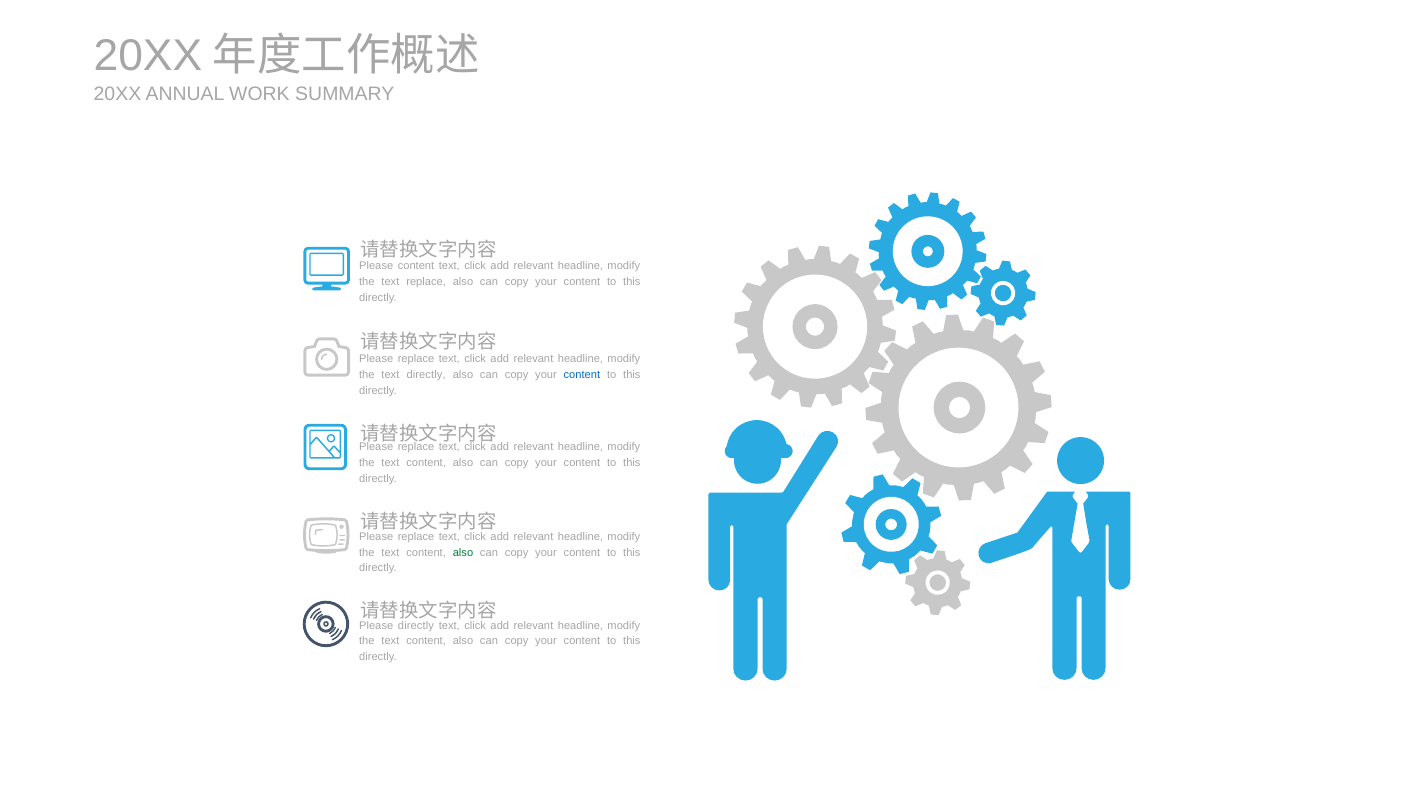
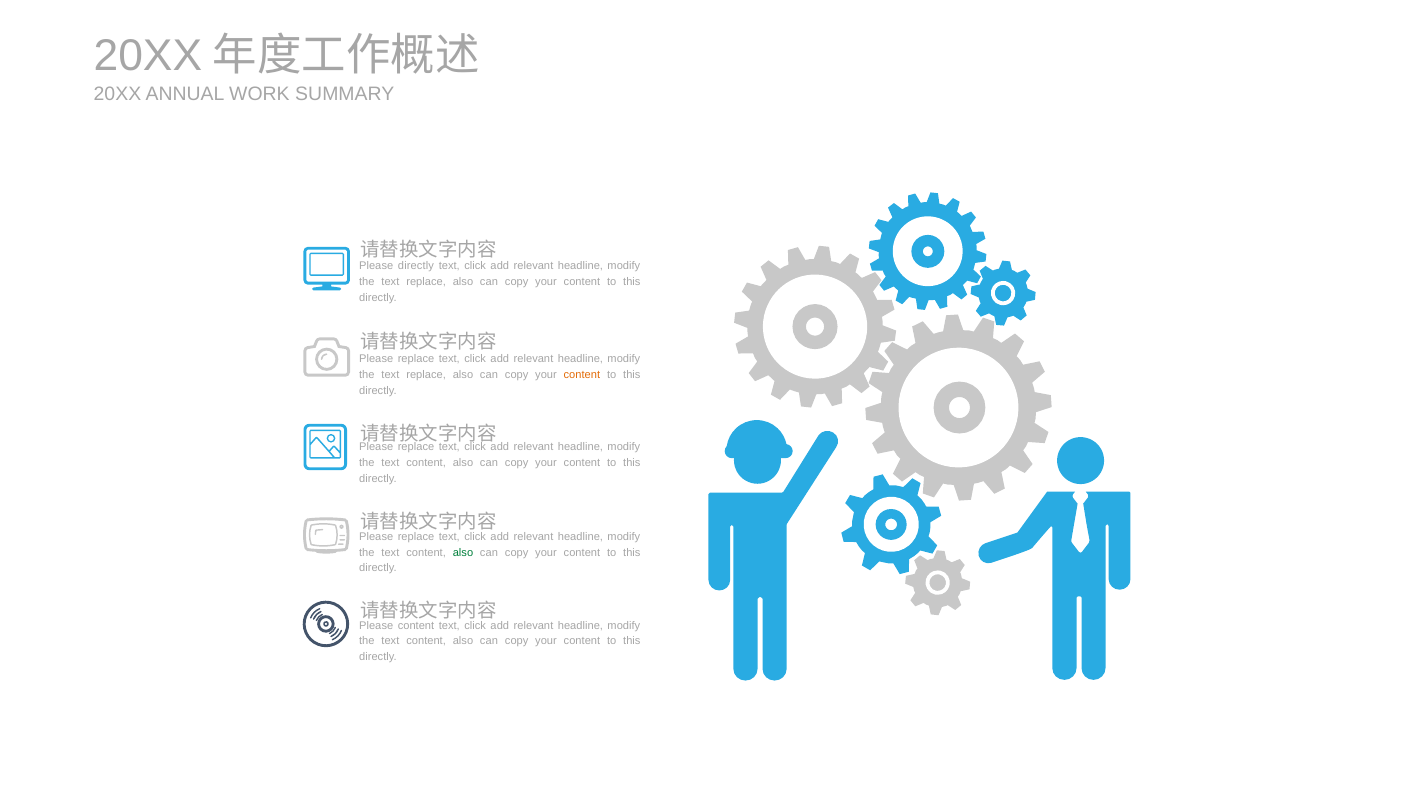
Please content: content -> directly
directly at (426, 375): directly -> replace
content at (582, 375) colour: blue -> orange
Please directly: directly -> content
